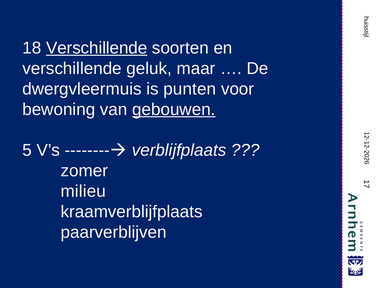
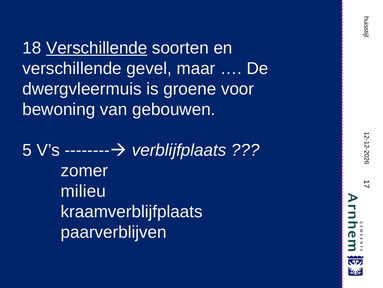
geluk: geluk -> gevel
punten: punten -> groene
gebouwen underline: present -> none
